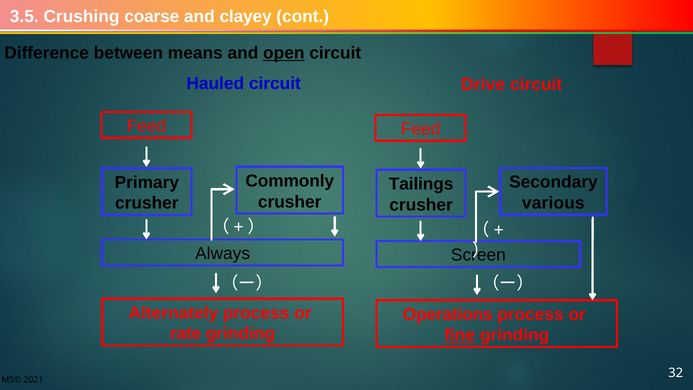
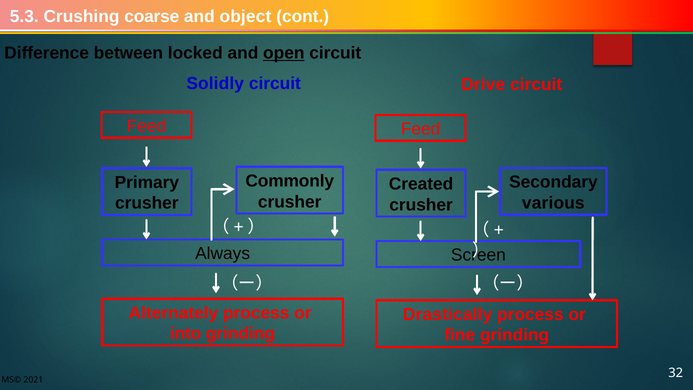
3.5: 3.5 -> 5.3
clayey: clayey -> object
means: means -> locked
Hauled: Hauled -> Solidly
Tailings: Tailings -> Created
Operations: Operations -> Drastically
rate: rate -> into
fine underline: present -> none
